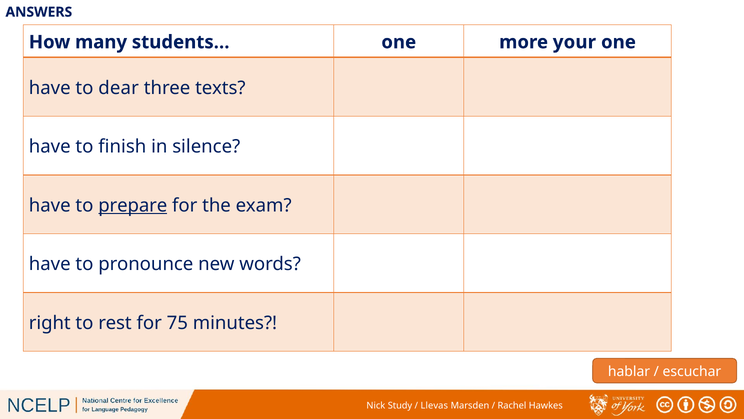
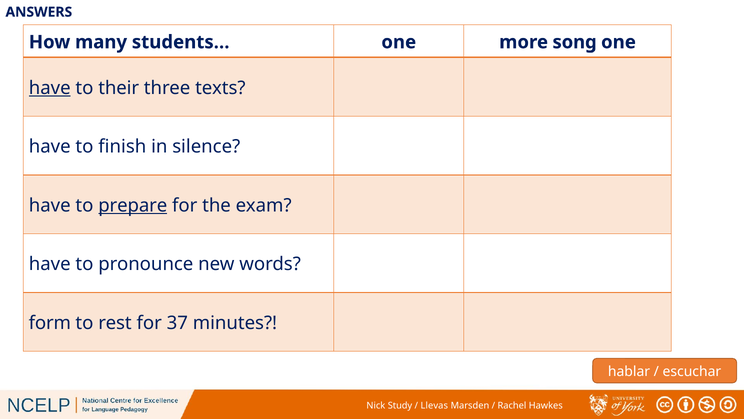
your: your -> song
have at (50, 88) underline: none -> present
dear: dear -> their
right: right -> form
75: 75 -> 37
